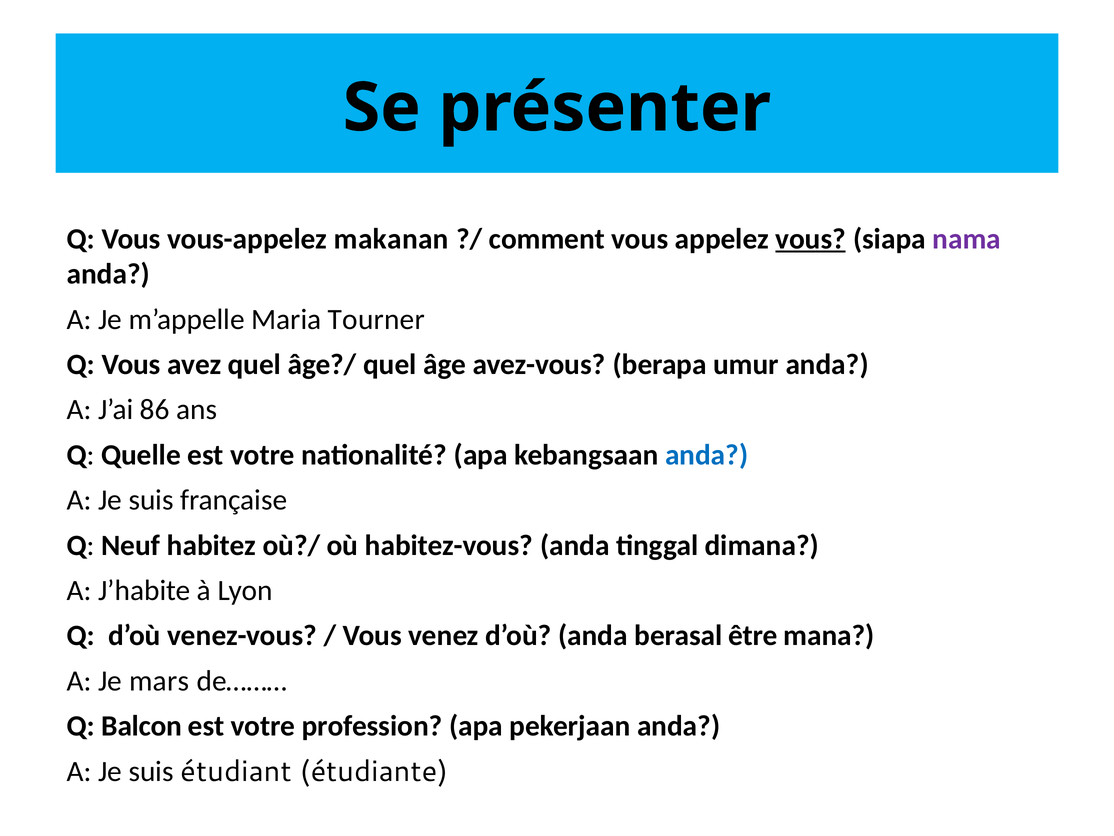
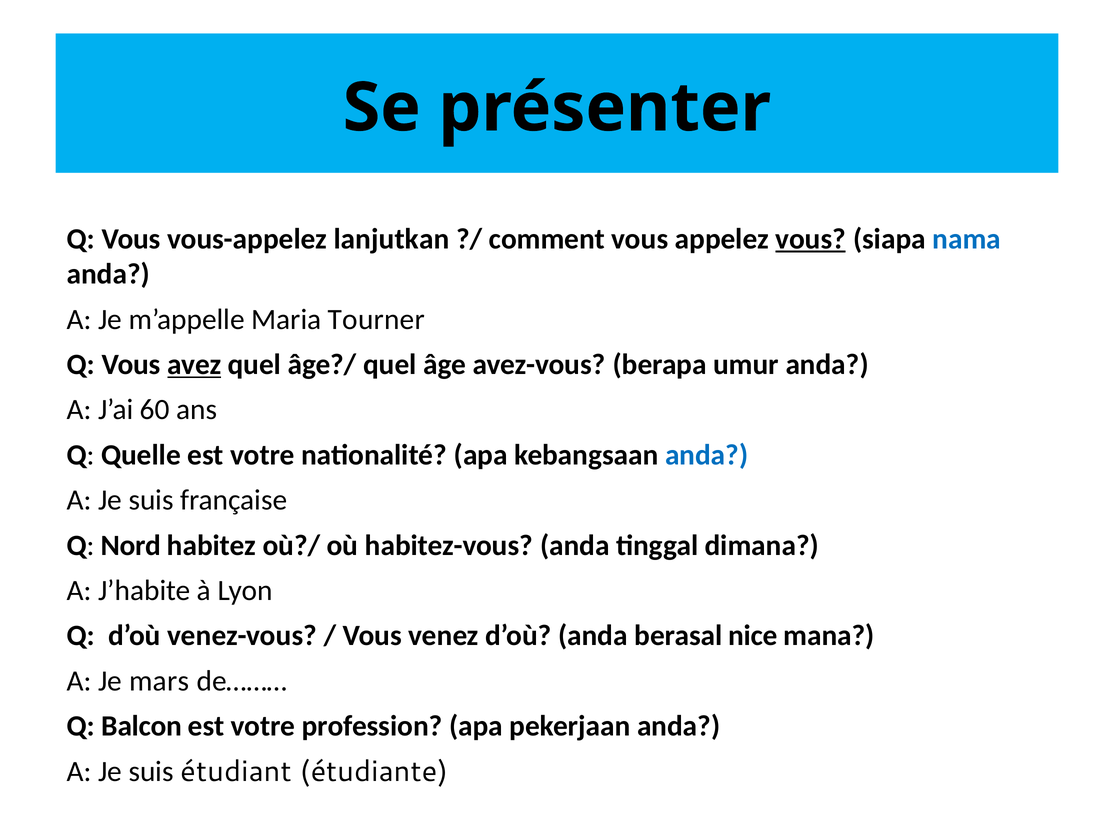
makanan: makanan -> lanjutkan
nama colour: purple -> blue
avez underline: none -> present
86: 86 -> 60
Neuf: Neuf -> Nord
être: être -> nice
